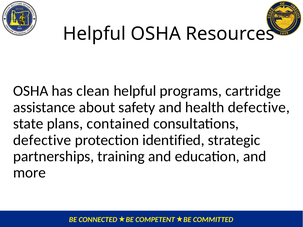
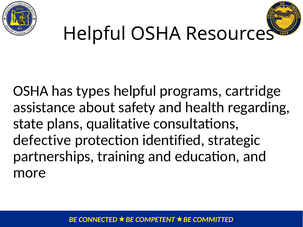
clean: clean -> types
health defective: defective -> regarding
contained: contained -> qualitative
